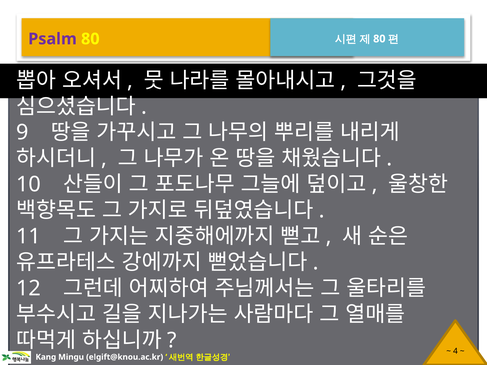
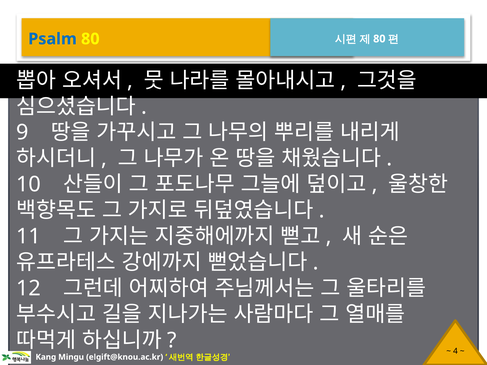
Psalm colour: purple -> blue
